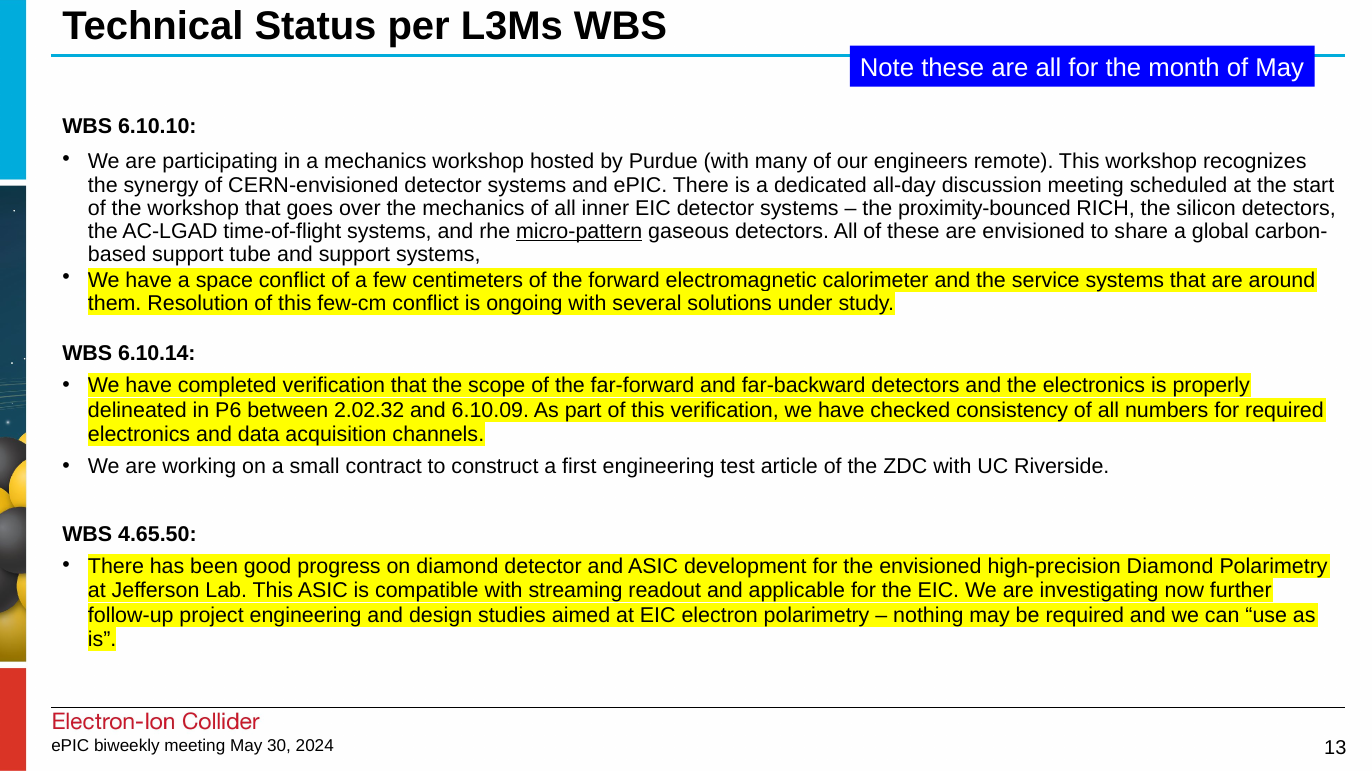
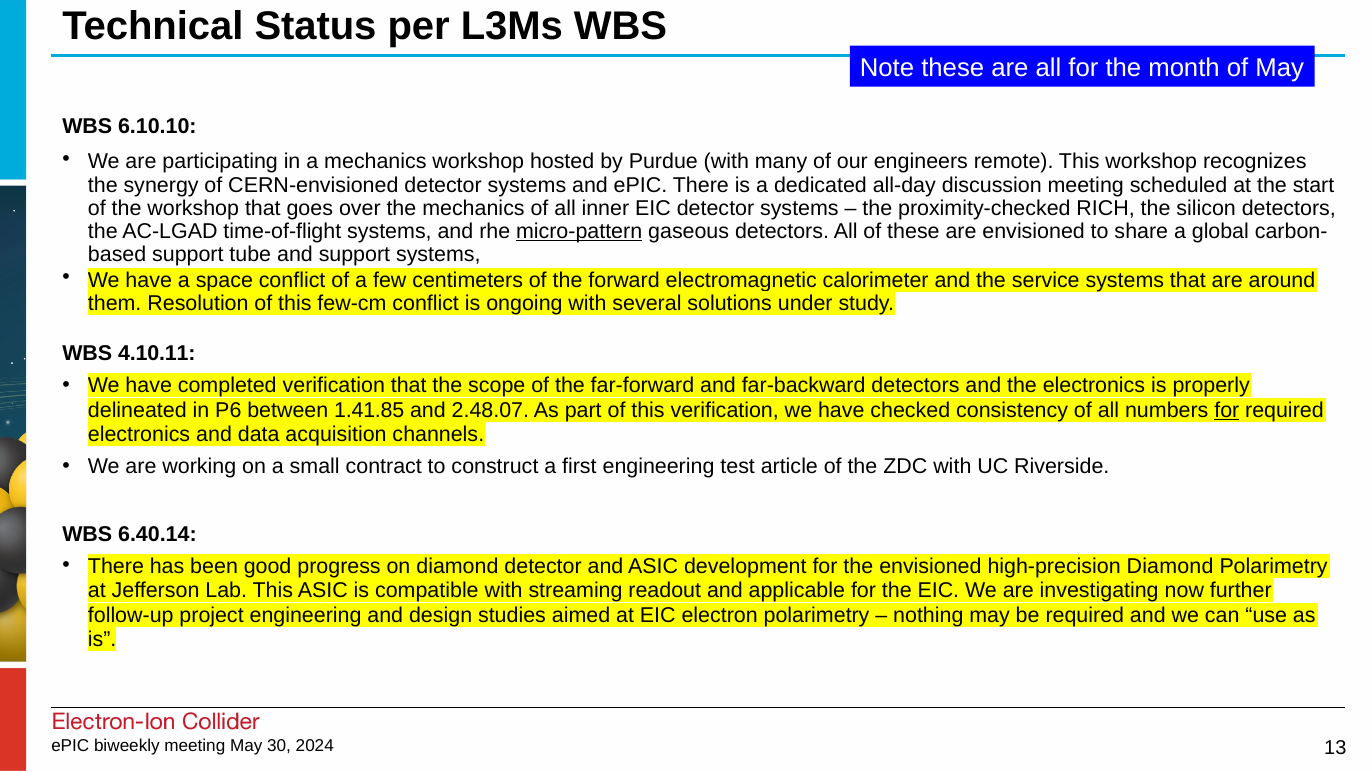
proximity-bounced: proximity-bounced -> proximity-checked
6.10.14: 6.10.14 -> 4.10.11
2.02.32: 2.02.32 -> 1.41.85
6.10.09: 6.10.09 -> 2.48.07
for at (1227, 411) underline: none -> present
4.65.50: 4.65.50 -> 6.40.14
